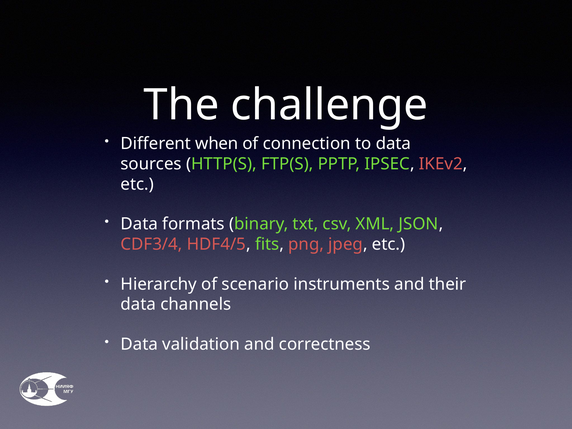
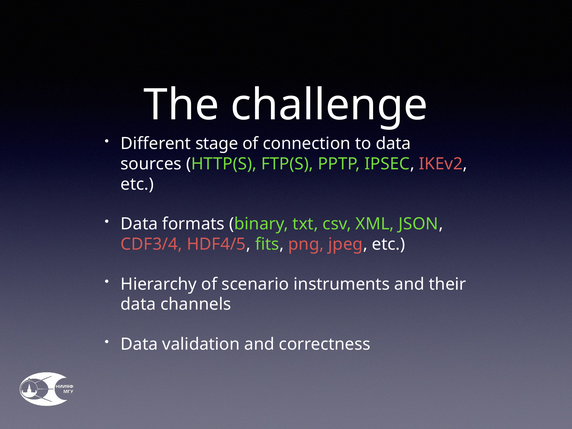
when: when -> stage
